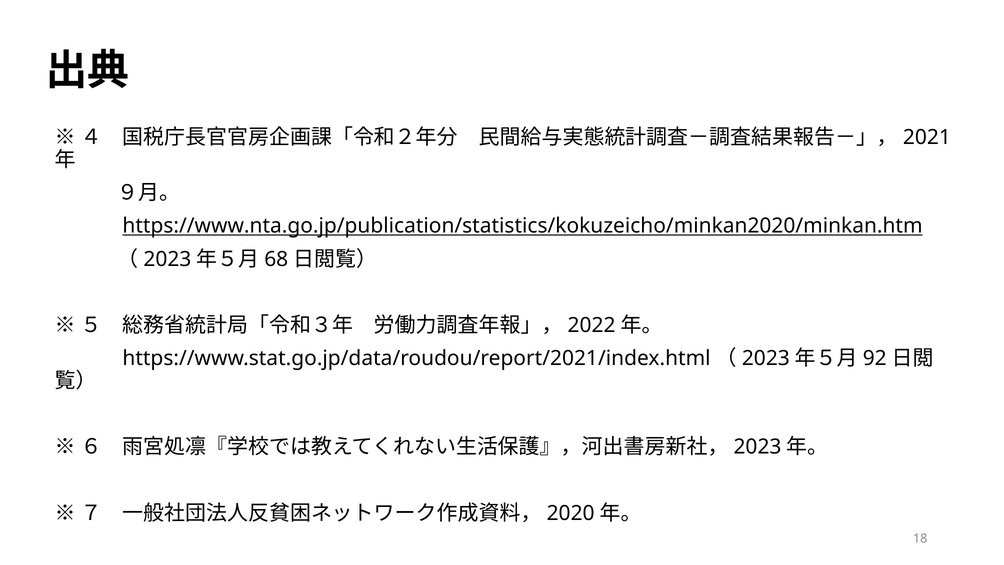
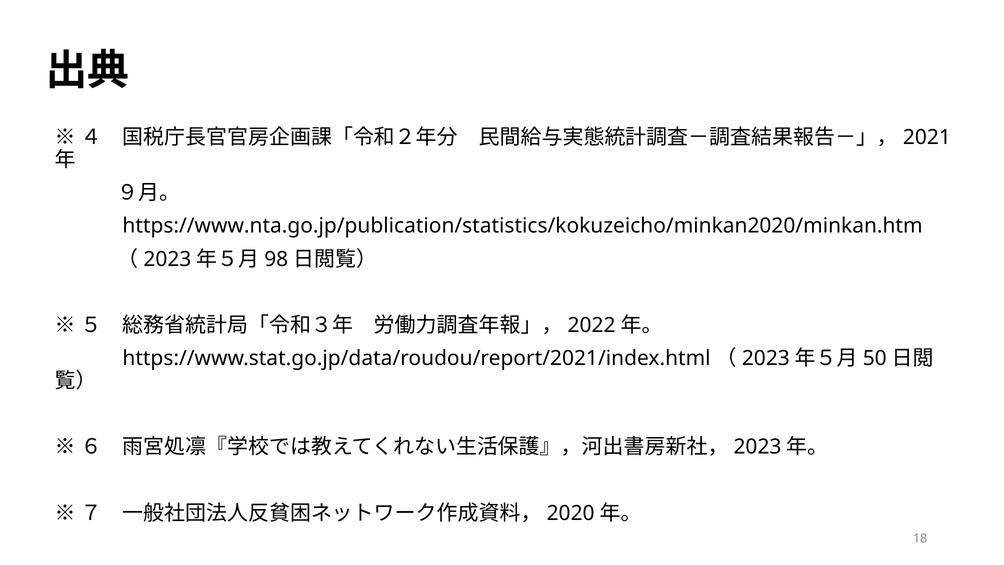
https://www.nta.go.jp/publication/statistics/kokuzeicho/minkan2020/minkan.htm underline: present -> none
68: 68 -> 98
92: 92 -> 50
